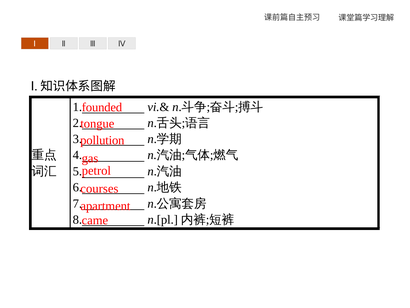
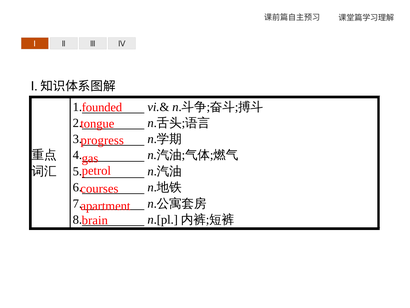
pollution: pollution -> progress
came: came -> brain
